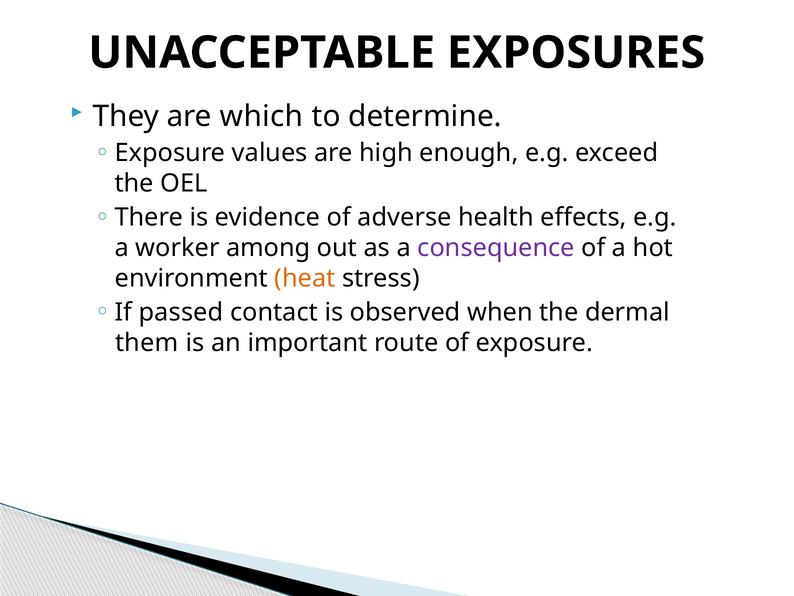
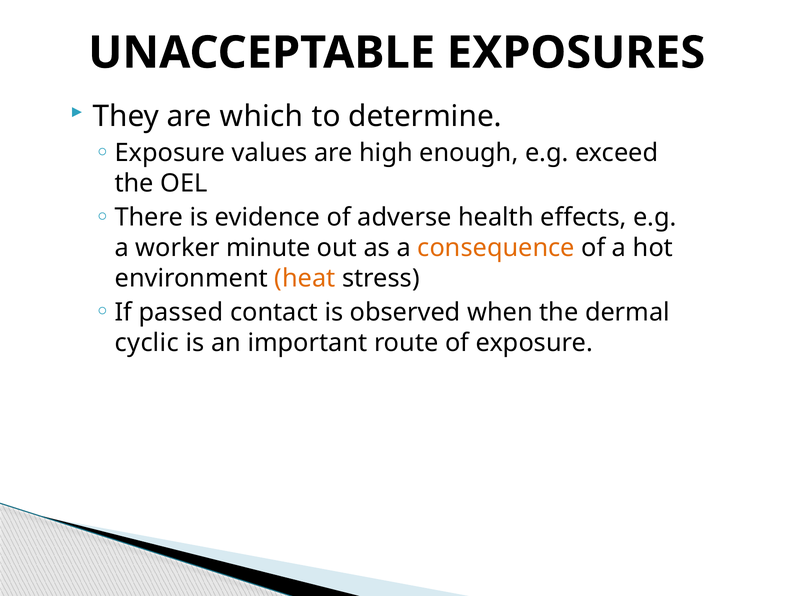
among: among -> minute
consequence colour: purple -> orange
them: them -> cyclic
